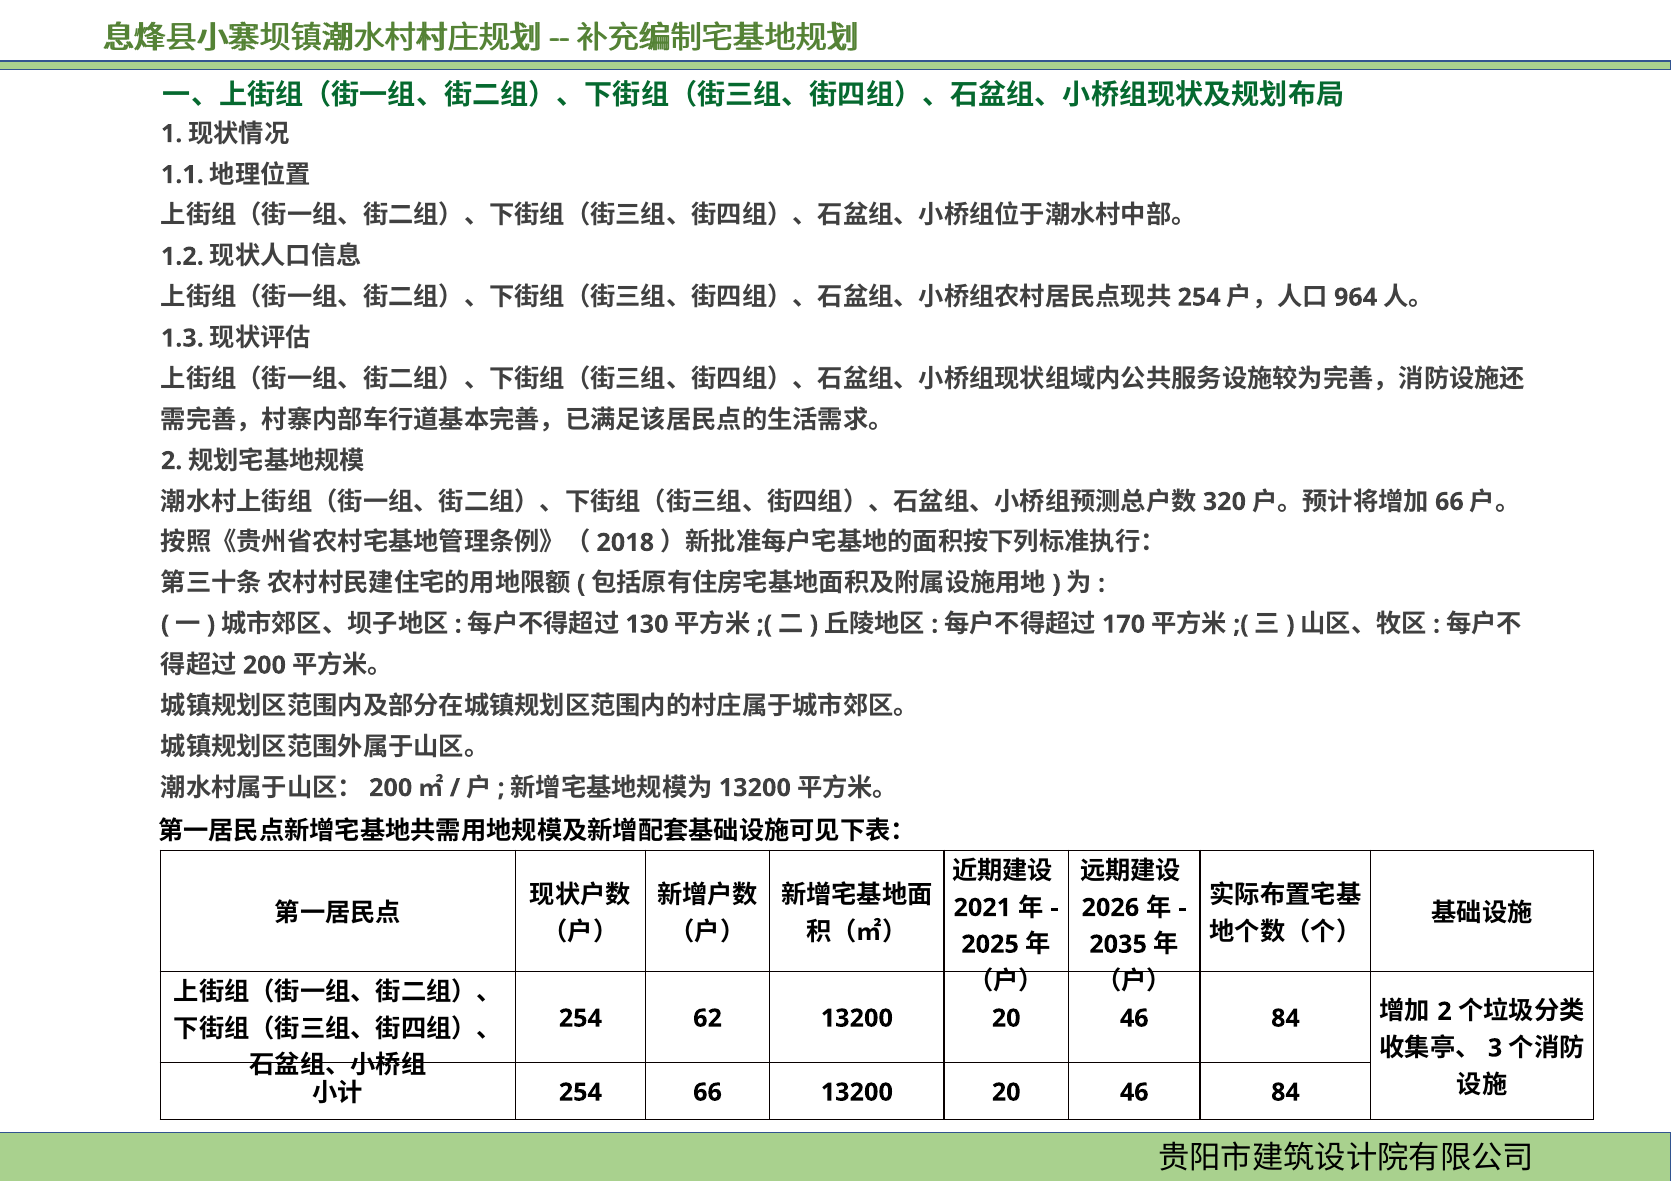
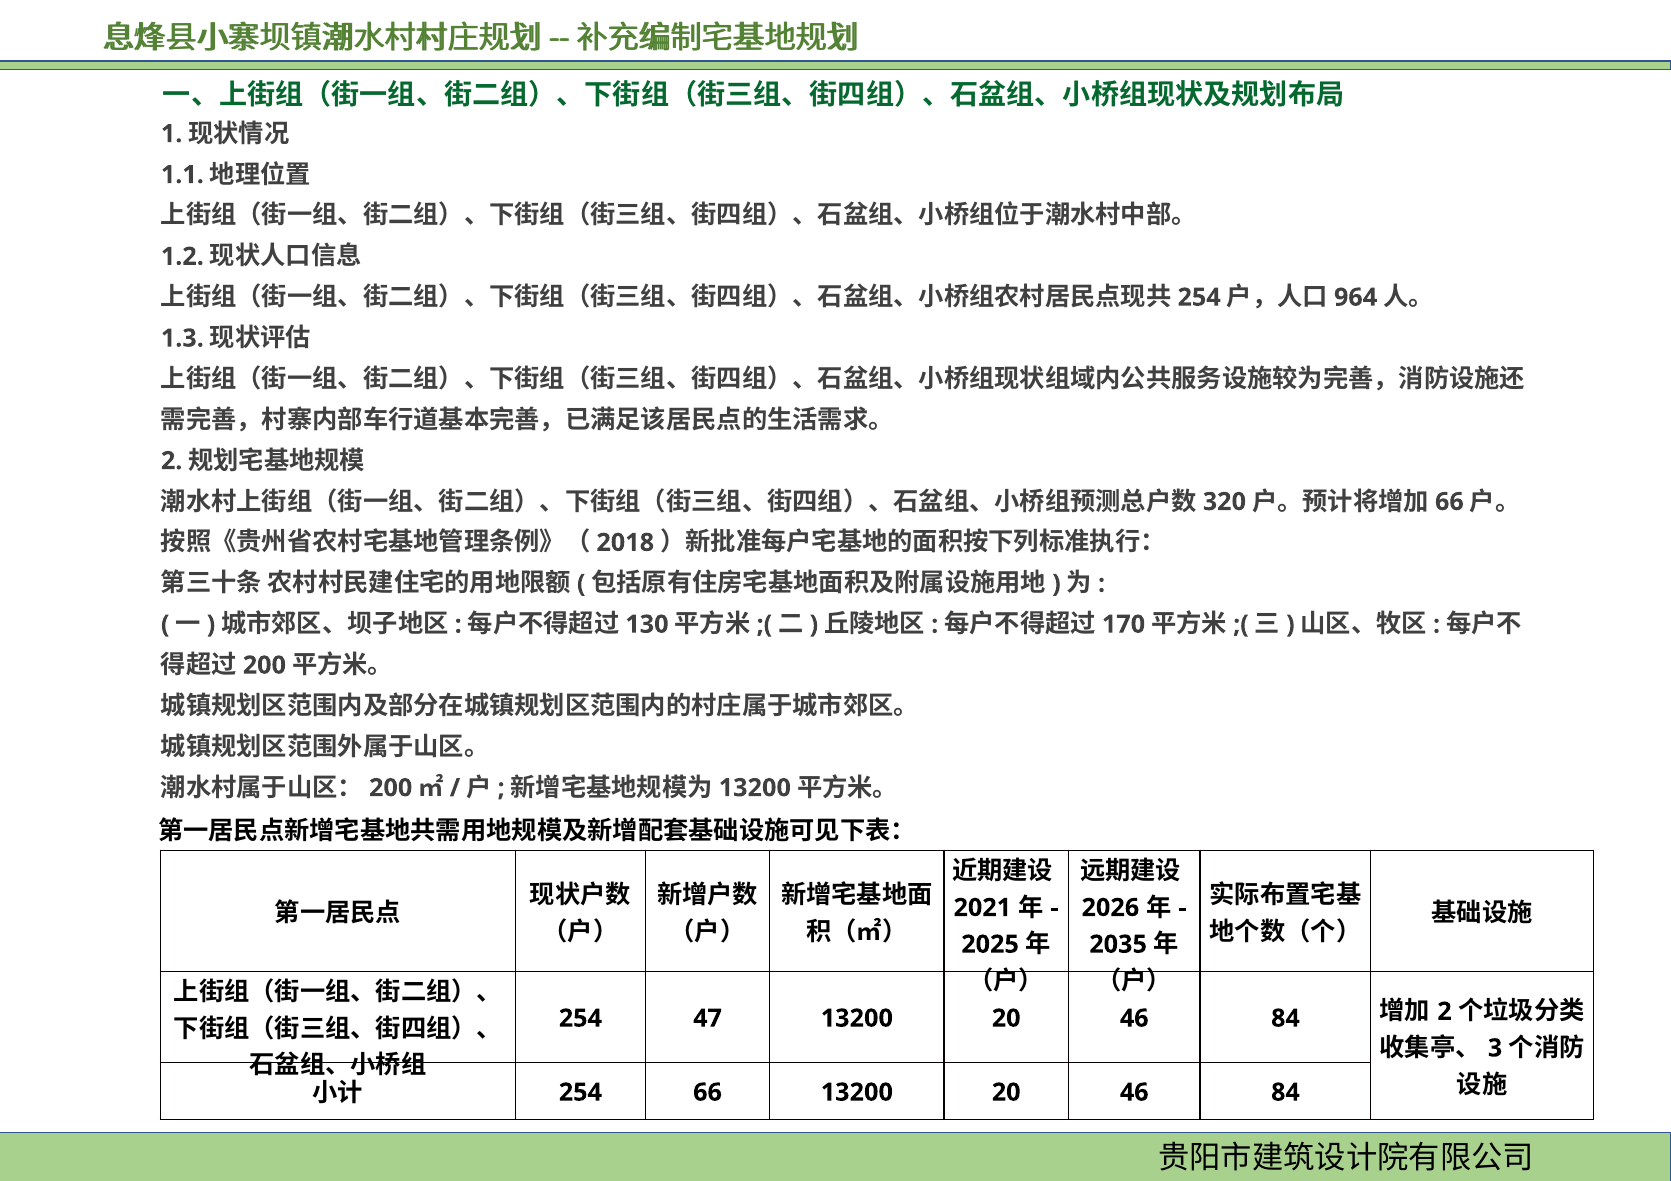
62: 62 -> 47
